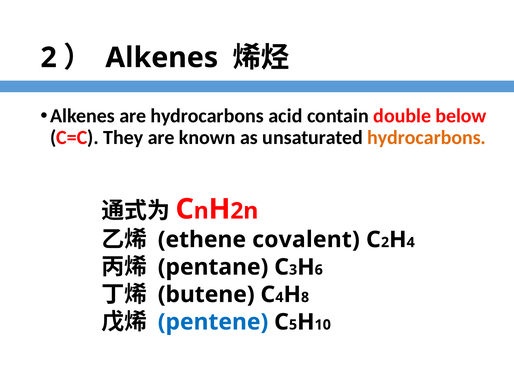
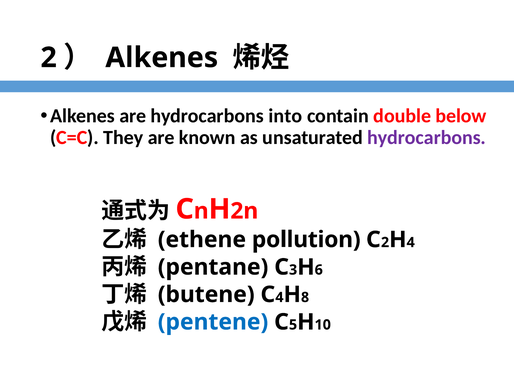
acid: acid -> into
hydrocarbons at (427, 137) colour: orange -> purple
covalent: covalent -> pollution
